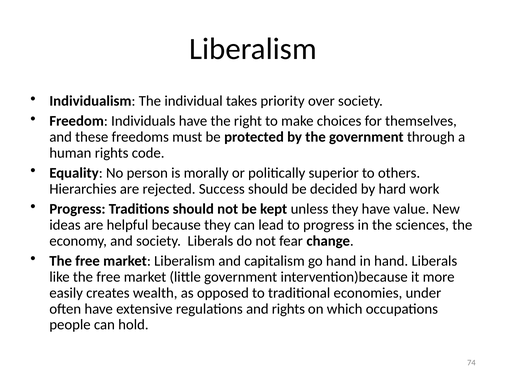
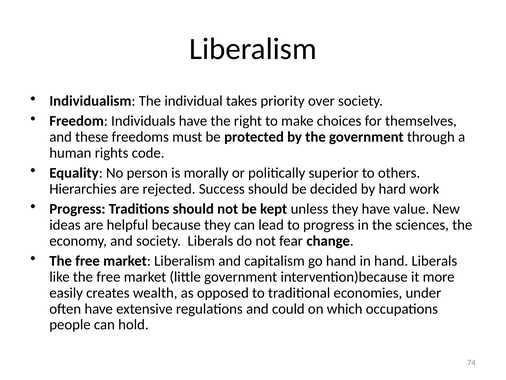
and rights: rights -> could
